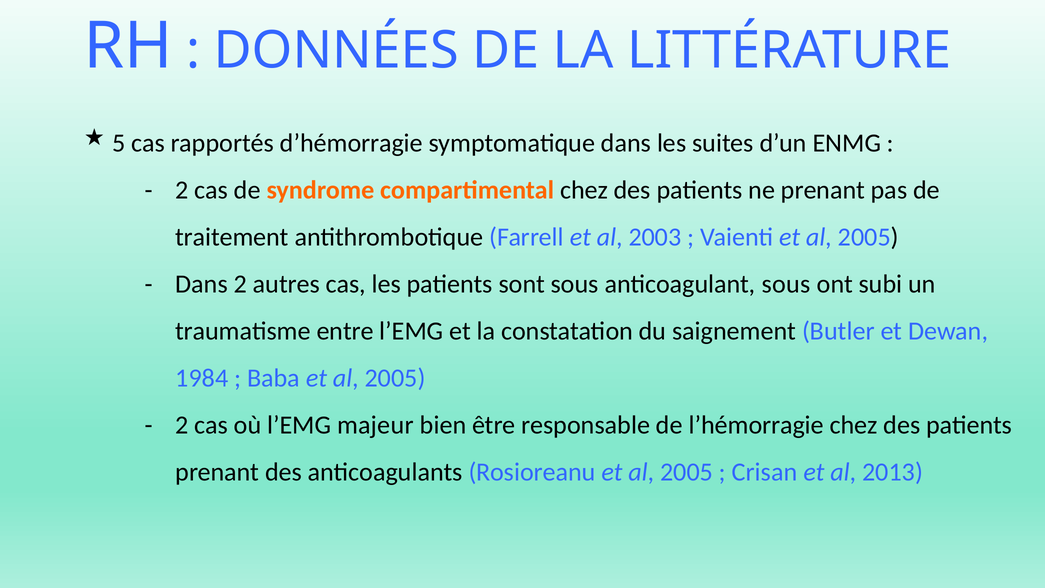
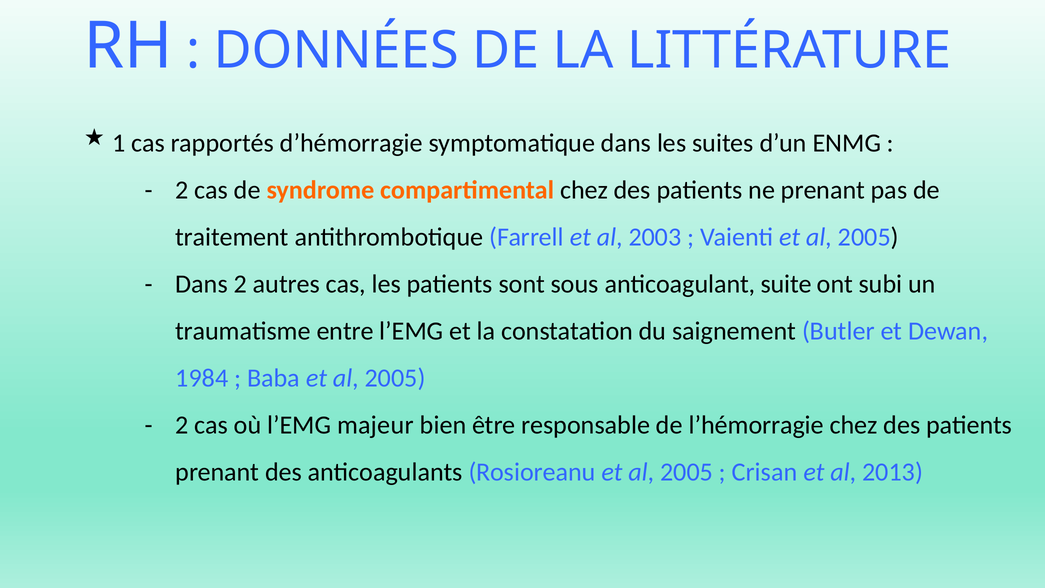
5: 5 -> 1
anticoagulant sous: sous -> suite
